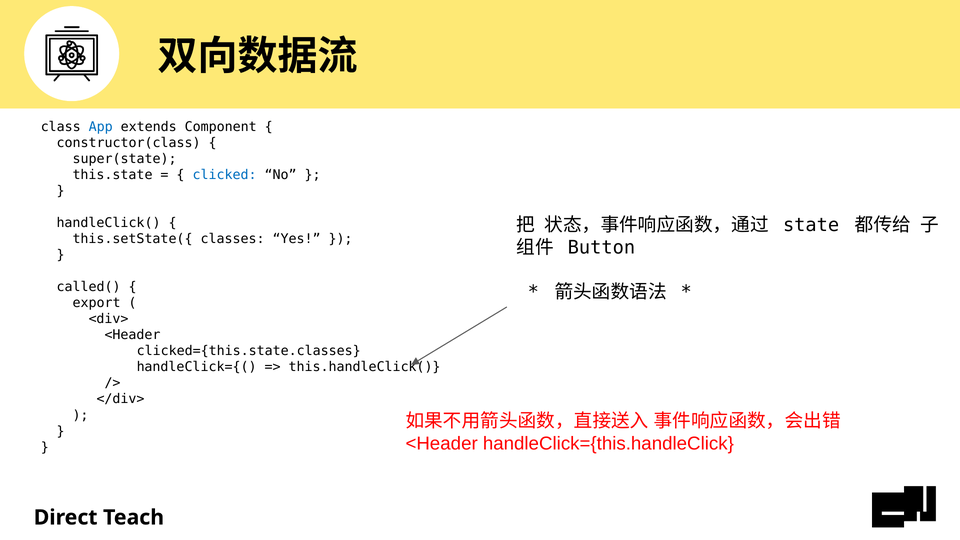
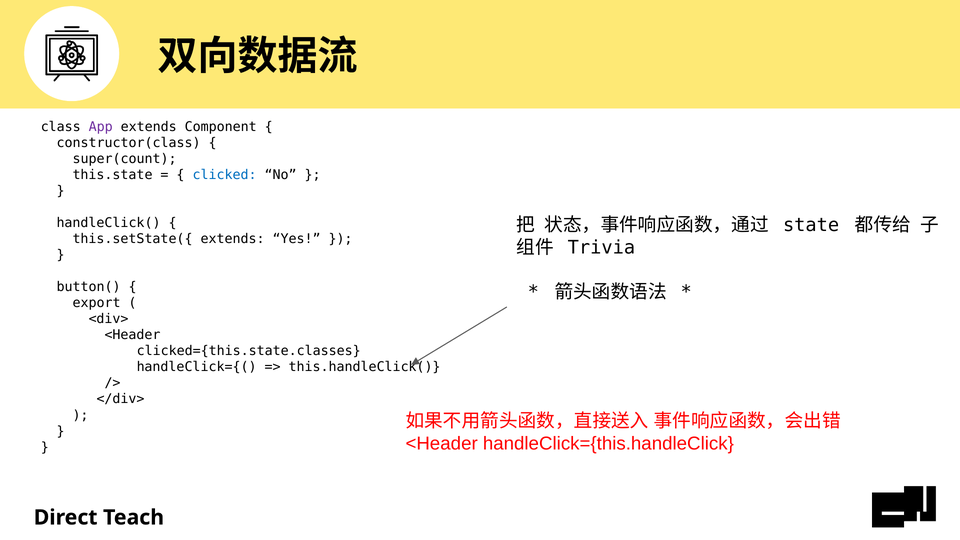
App colour: blue -> purple
super(state: super(state -> super(count
this.setState({ classes: classes -> extends
Button: Button -> Trivia
called(: called( -> button(
